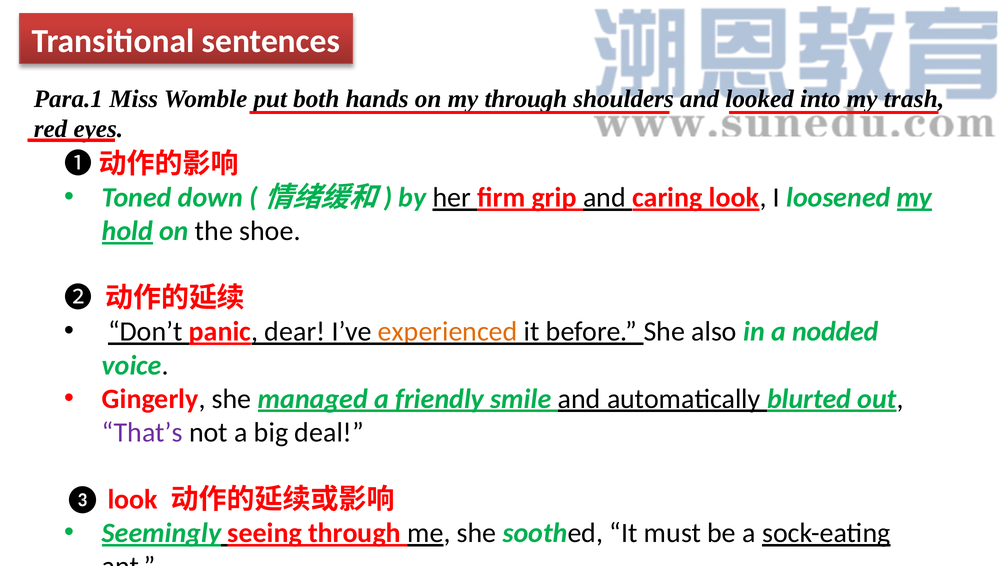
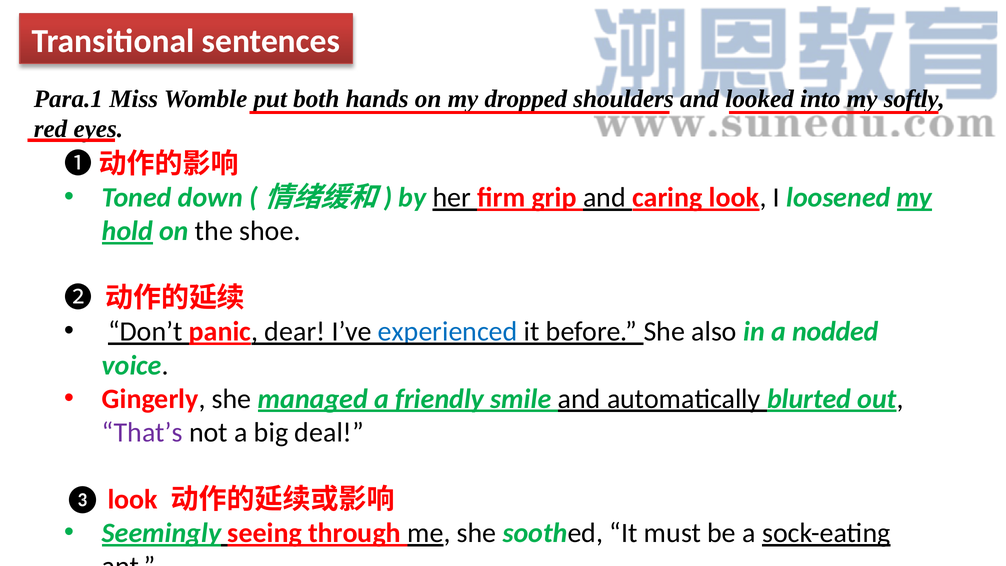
my through: through -> dropped
trash: trash -> softly
experienced colour: orange -> blue
